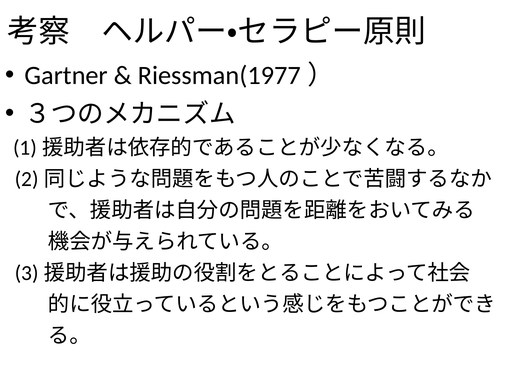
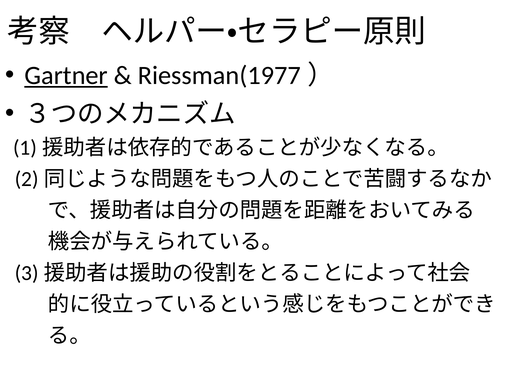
Gartner underline: none -> present
